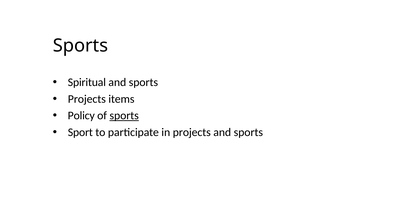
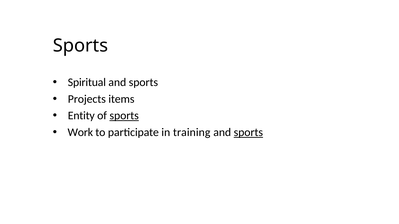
Policy: Policy -> Entity
Sport: Sport -> Work
in projects: projects -> training
sports at (248, 133) underline: none -> present
